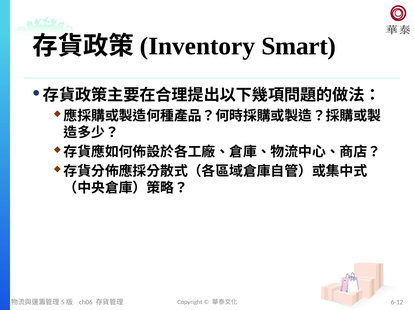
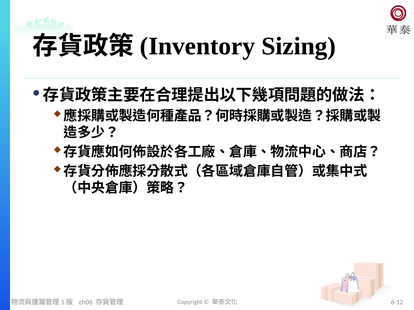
Smart: Smart -> Sizing
